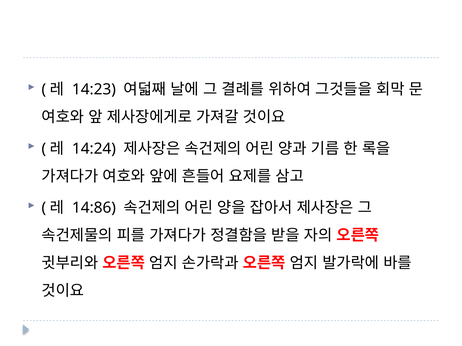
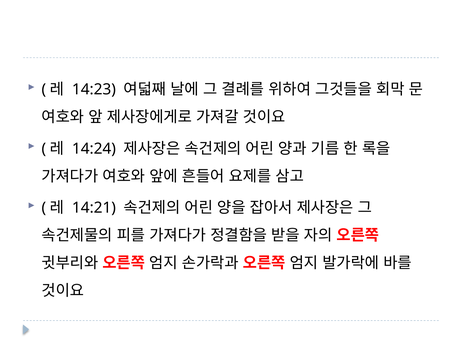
14:86: 14:86 -> 14:21
